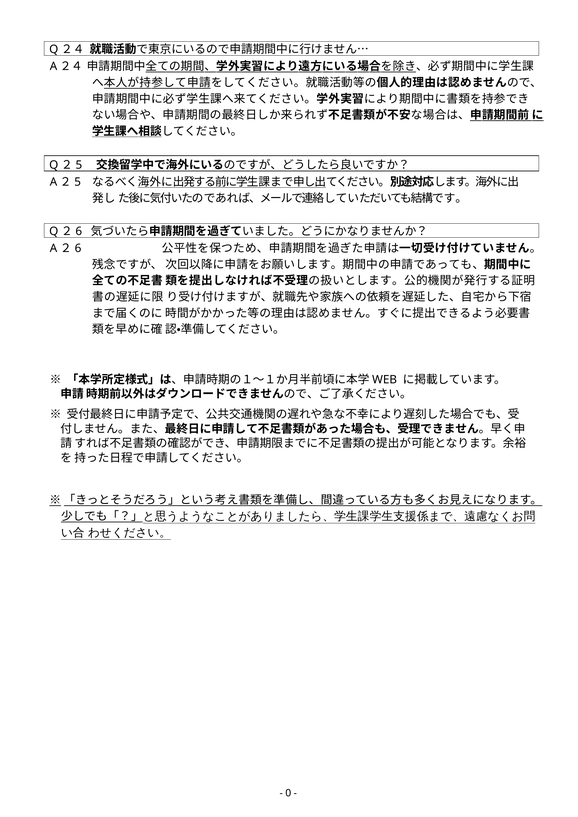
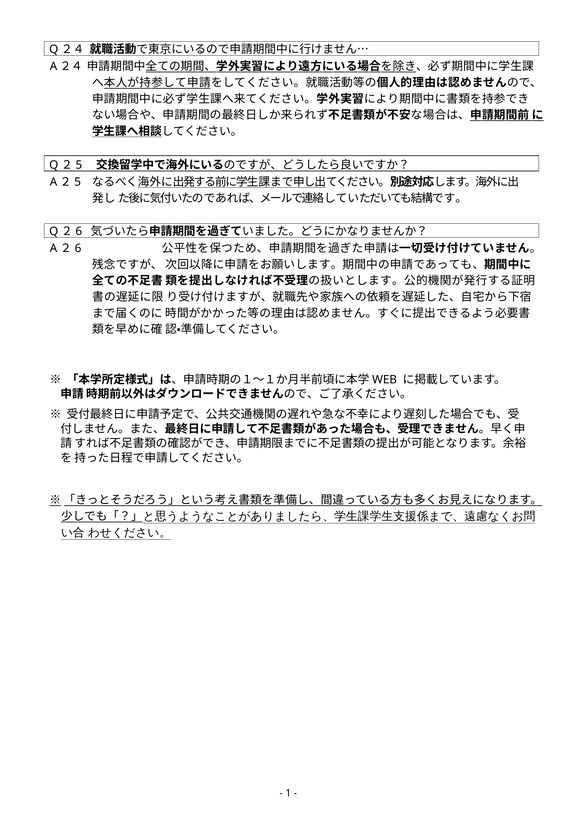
0: 0 -> 1
